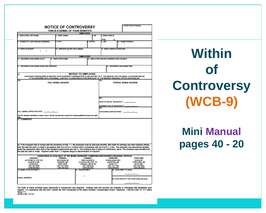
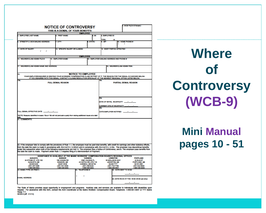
Within: Within -> Where
WCB-9 colour: orange -> purple
40: 40 -> 10
20: 20 -> 51
